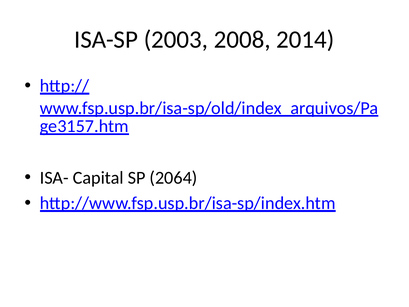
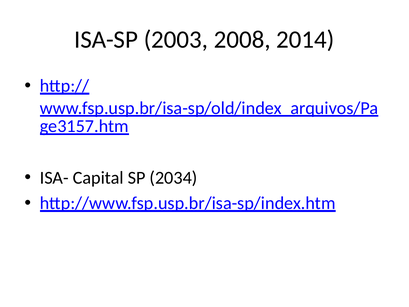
2064: 2064 -> 2034
